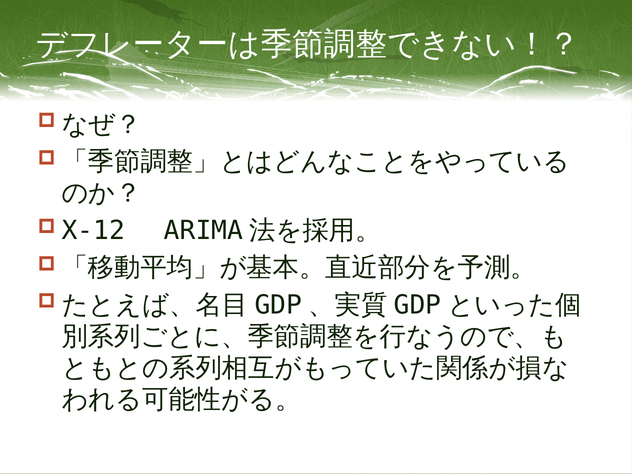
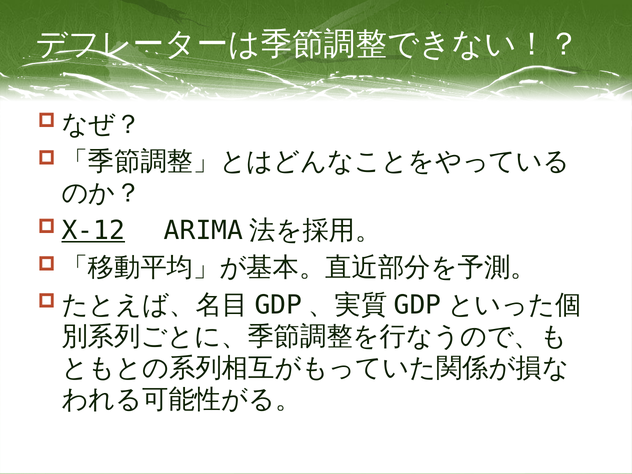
X-12 underline: none -> present
